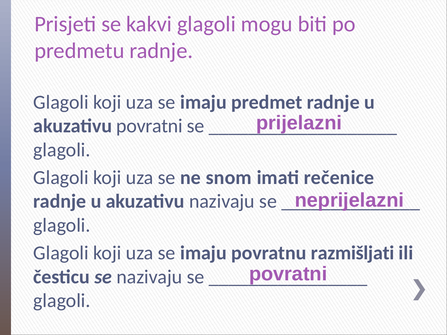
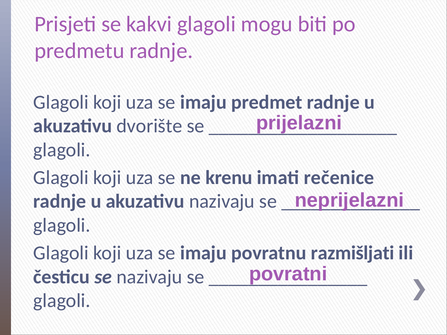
akuzativu povratni: povratni -> dvorište
snom: snom -> krenu
